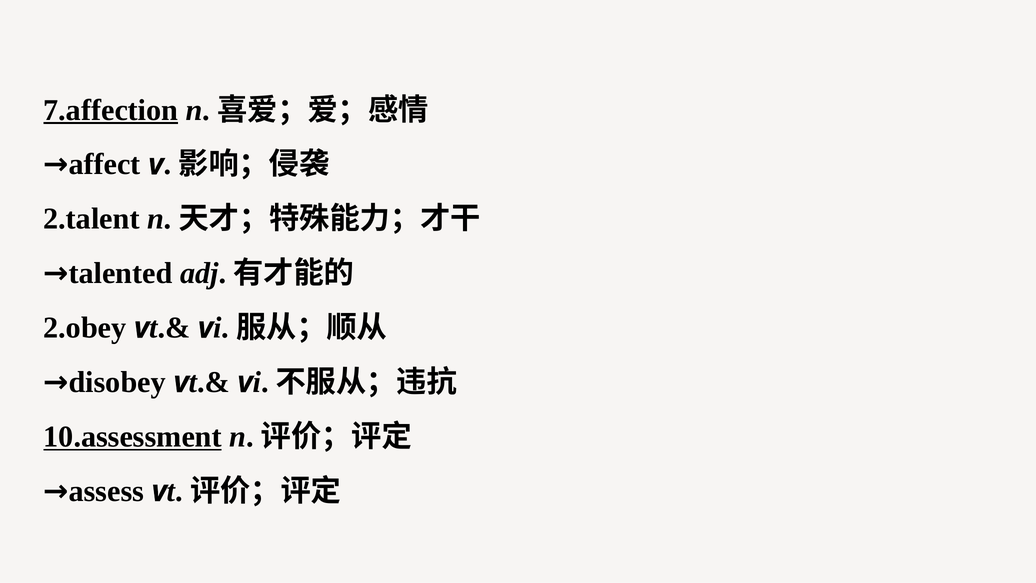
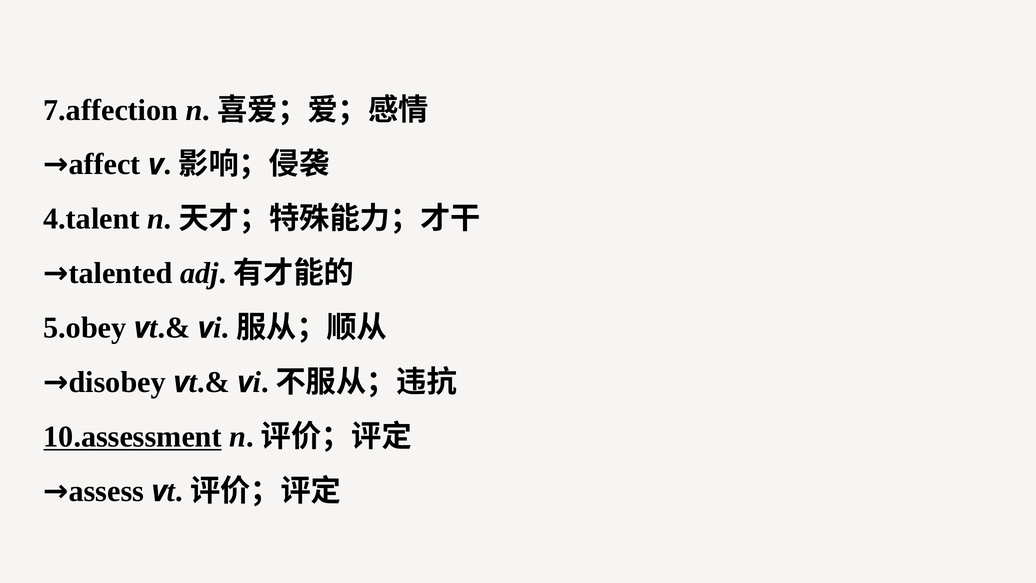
7.affection underline: present -> none
2.talent: 2.talent -> 4.talent
2.obey: 2.obey -> 5.obey
